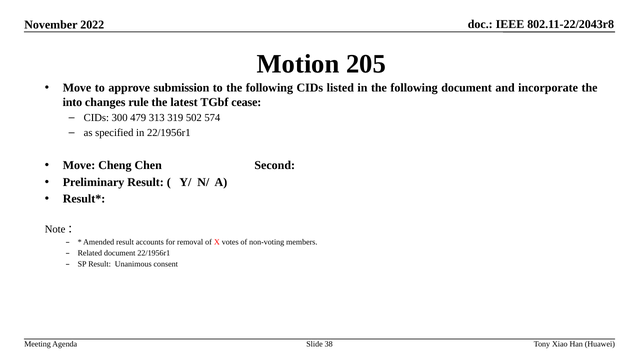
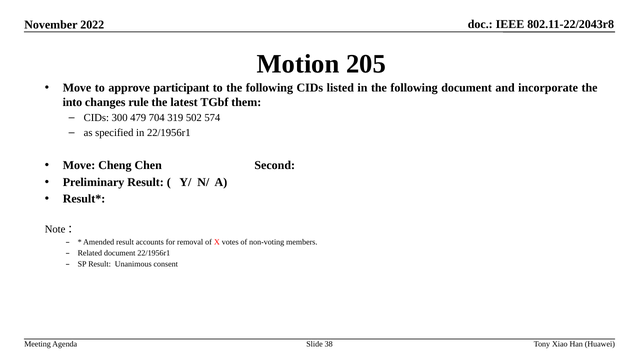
submission: submission -> participant
cease: cease -> them
313: 313 -> 704
